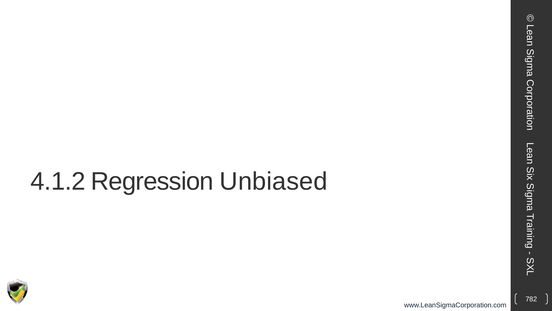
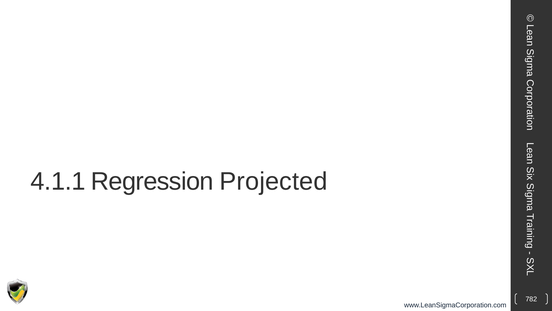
4.1.2: 4.1.2 -> 4.1.1
Unbiased: Unbiased -> Projected
